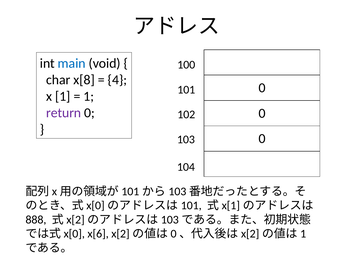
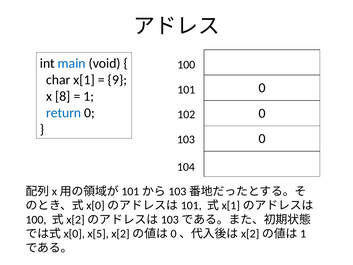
x[8: x[8 -> x[1
4: 4 -> 9
x 1: 1 -> 8
return colour: purple -> blue
888 at (36, 219): 888 -> 100
x[6: x[6 -> x[5
